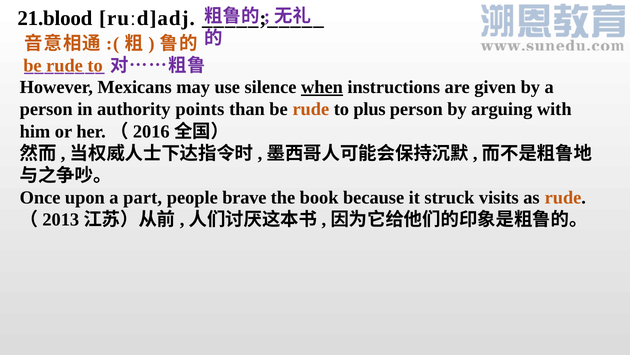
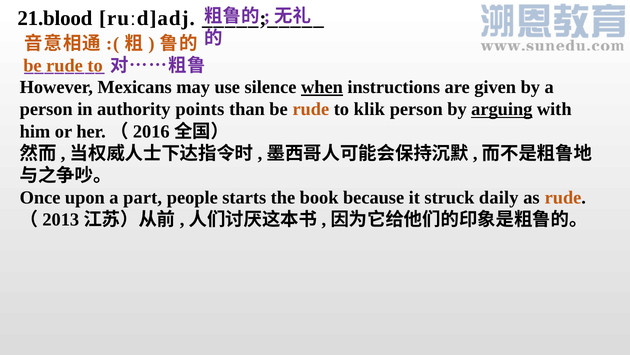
plus: plus -> klik
arguing underline: none -> present
brave: brave -> starts
visits: visits -> daily
